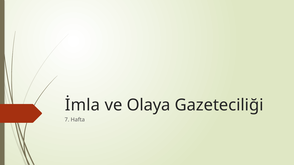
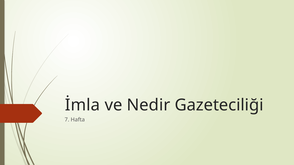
Olaya: Olaya -> Nedir
